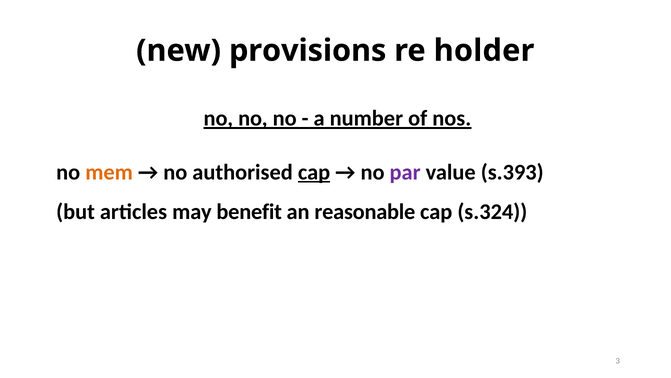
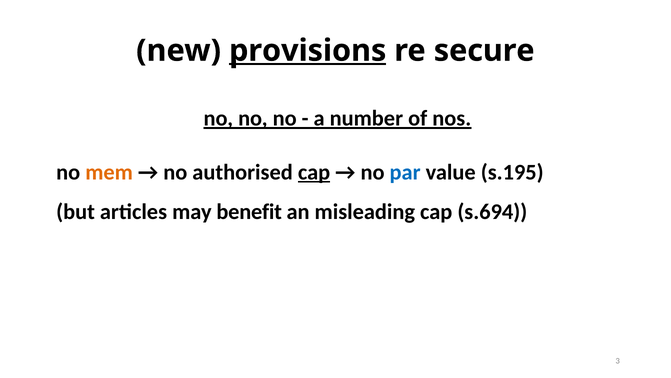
provisions underline: none -> present
holder: holder -> secure
par colour: purple -> blue
s.393: s.393 -> s.195
reasonable: reasonable -> misleading
s.324: s.324 -> s.694
